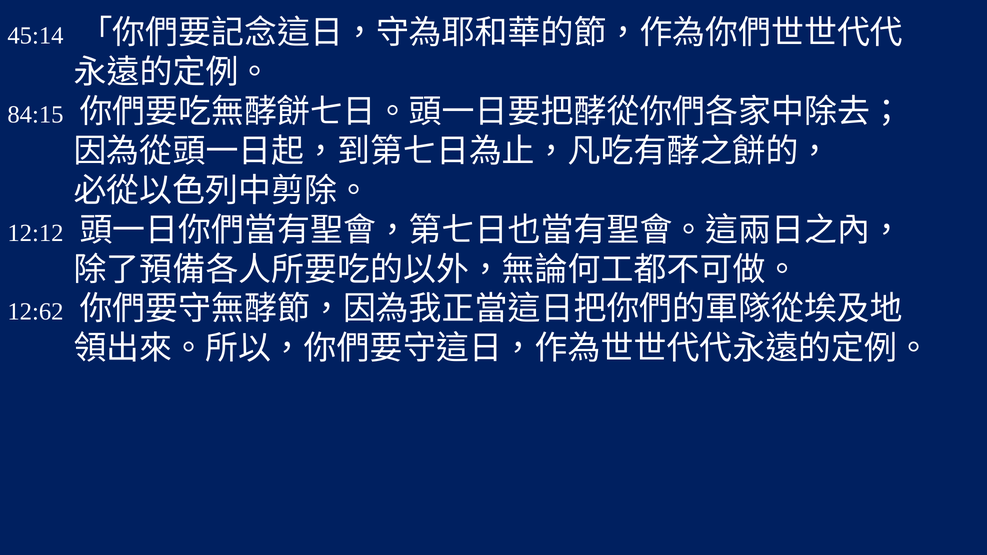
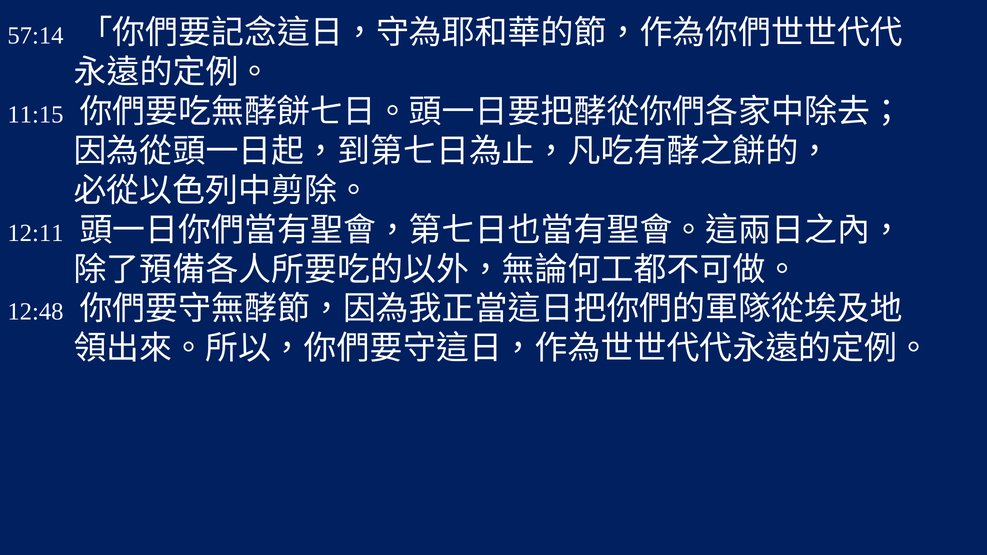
45:14: 45:14 -> 57:14
84:15: 84:15 -> 11:15
12:12: 12:12 -> 12:11
12:62: 12:62 -> 12:48
